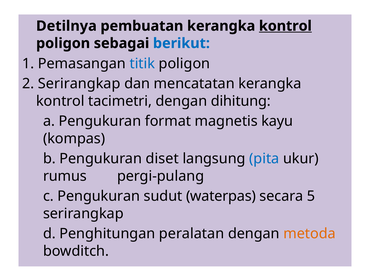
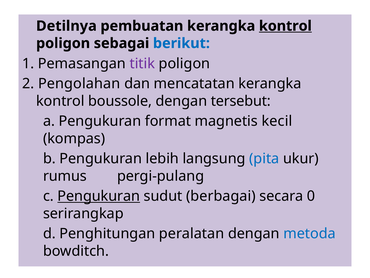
titik colour: blue -> purple
2 Serirangkap: Serirangkap -> Pengolahan
tacimetri: tacimetri -> boussole
dihitung: dihitung -> tersebut
kayu: kayu -> kecil
diset: diset -> lebih
Pengukuran at (99, 196) underline: none -> present
waterpas: waterpas -> berbagai
5: 5 -> 0
metoda colour: orange -> blue
